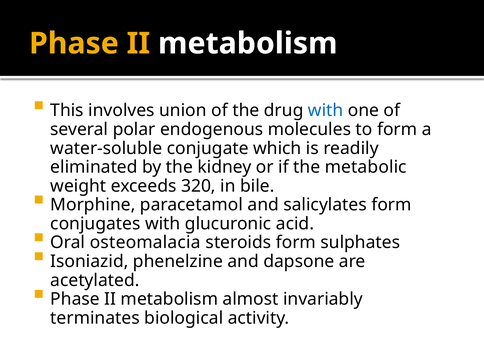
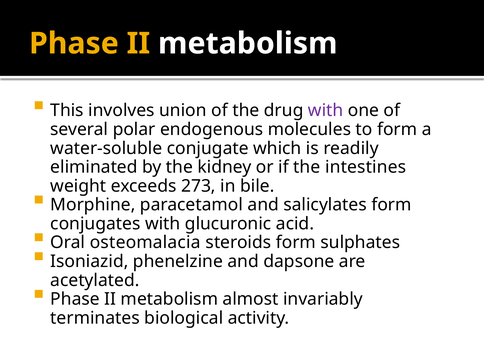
with at (326, 111) colour: blue -> purple
metabolic: metabolic -> intestines
320: 320 -> 273
